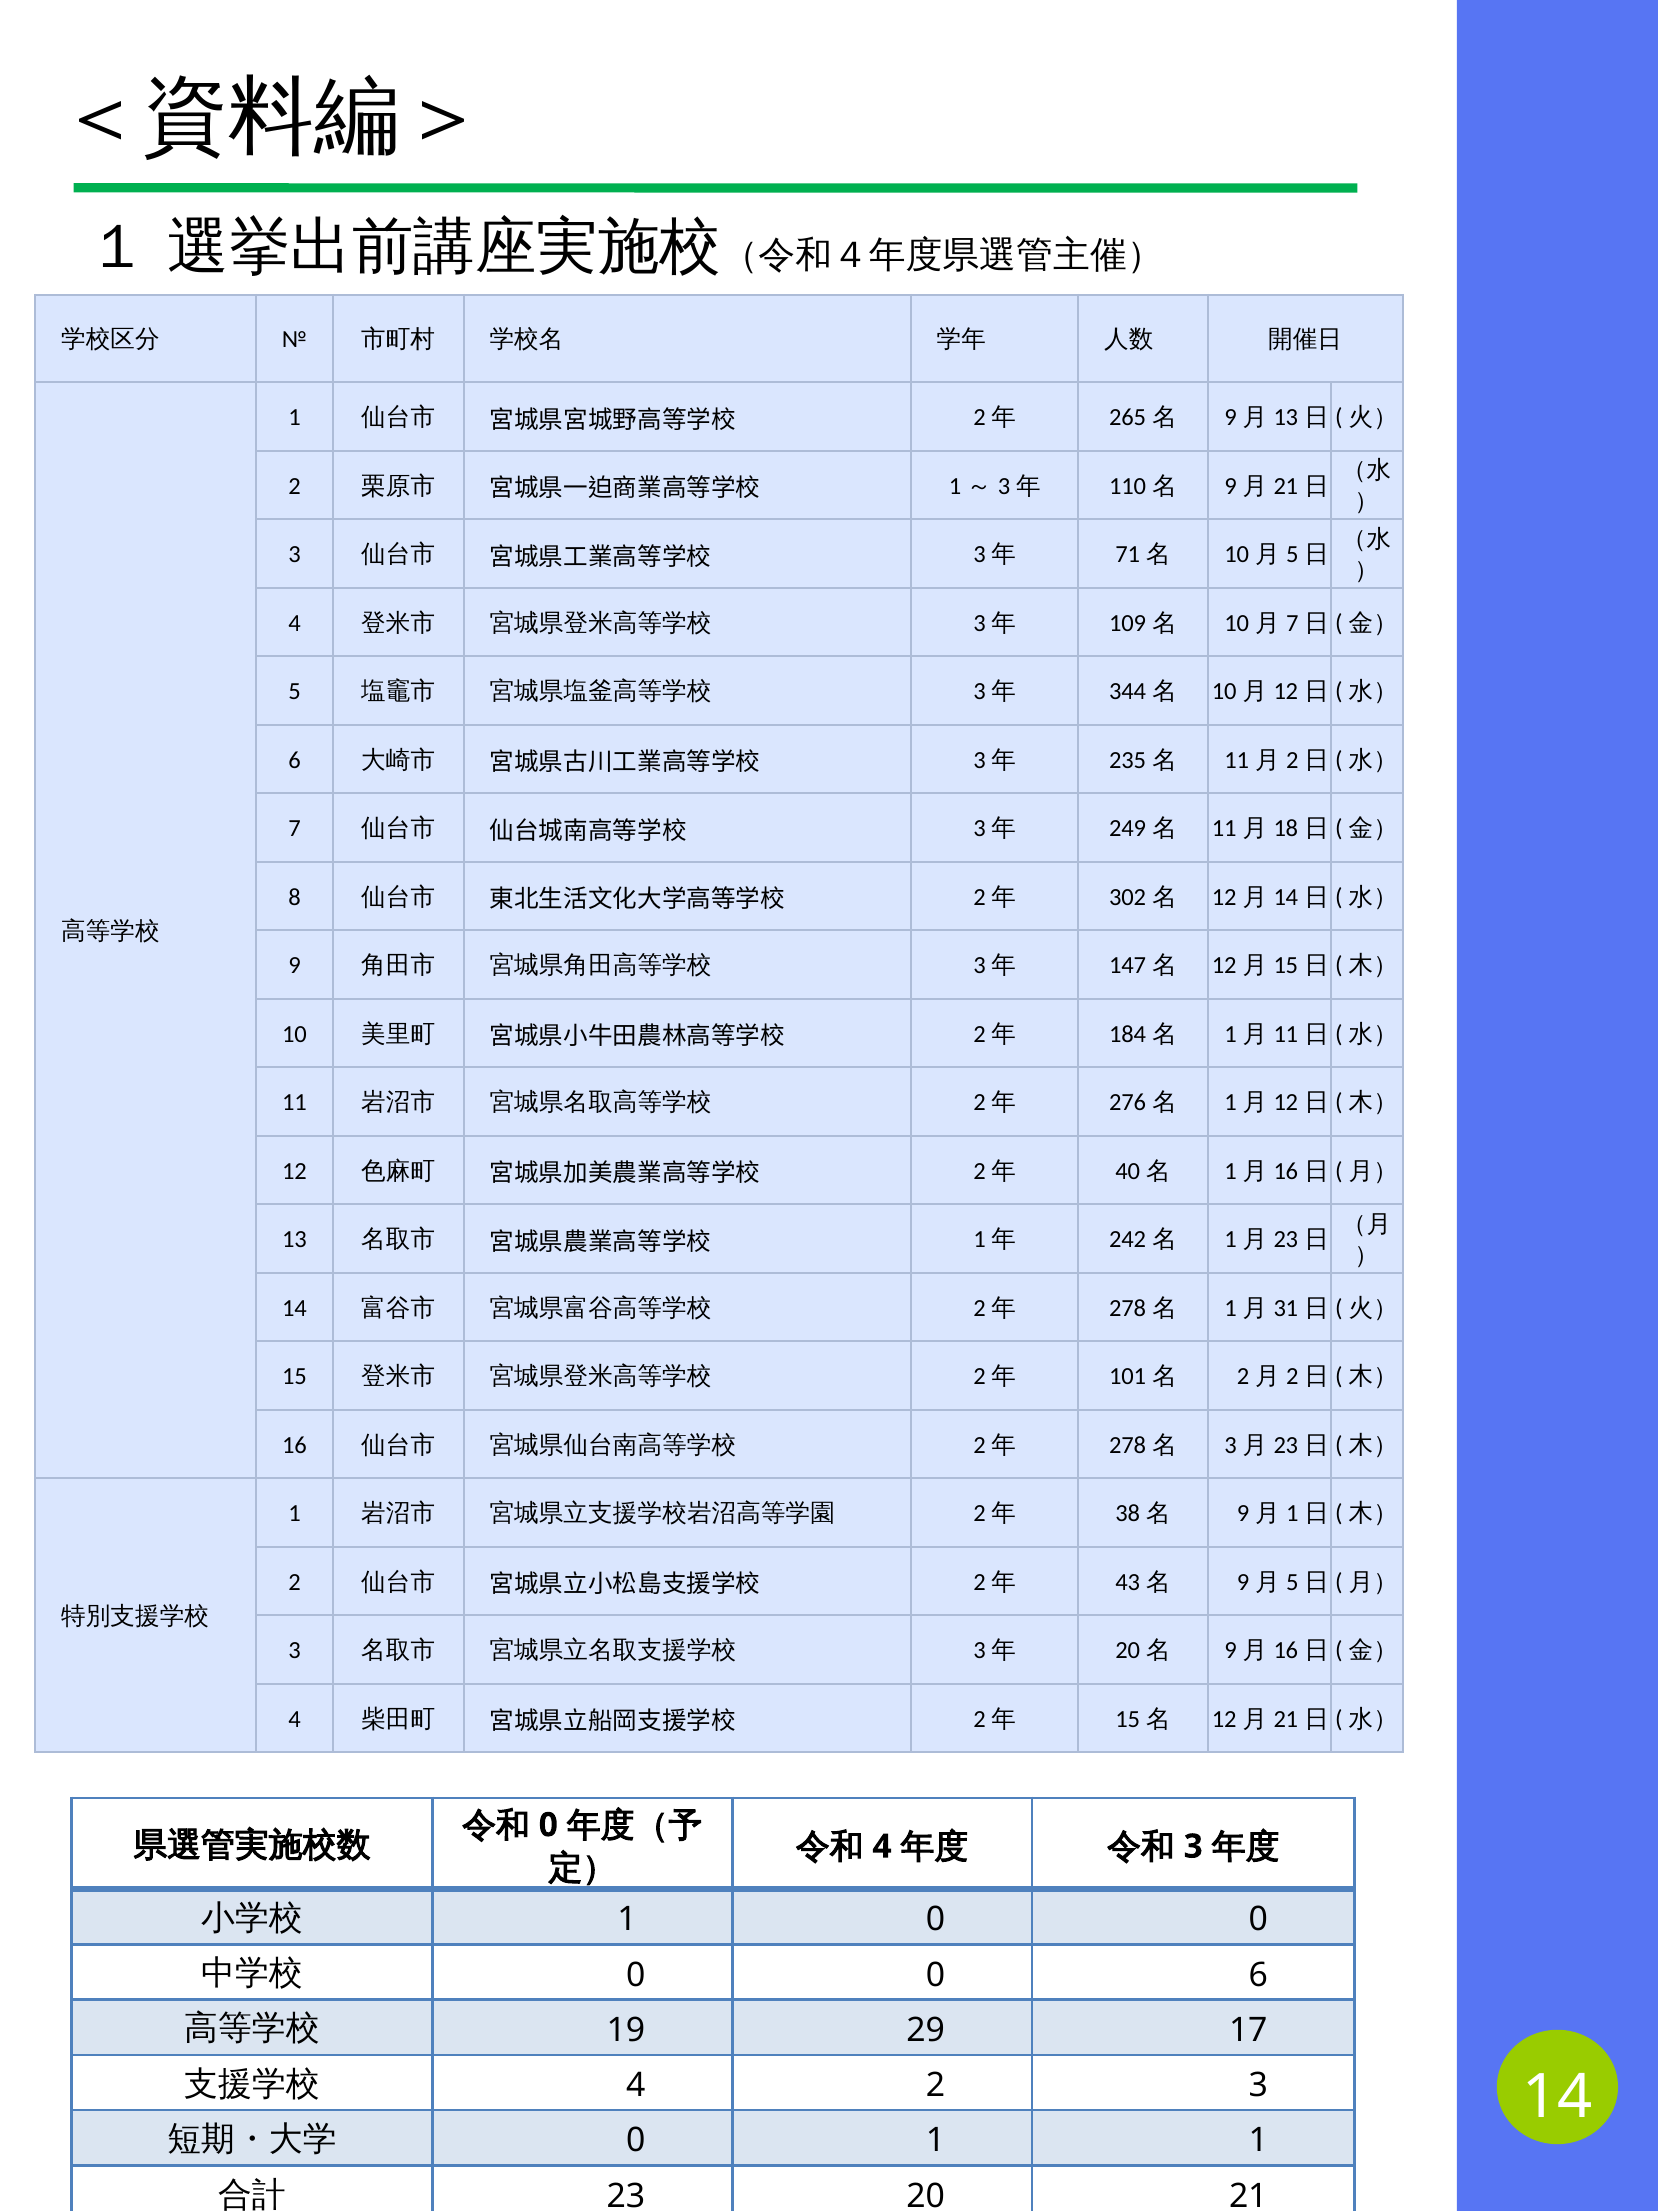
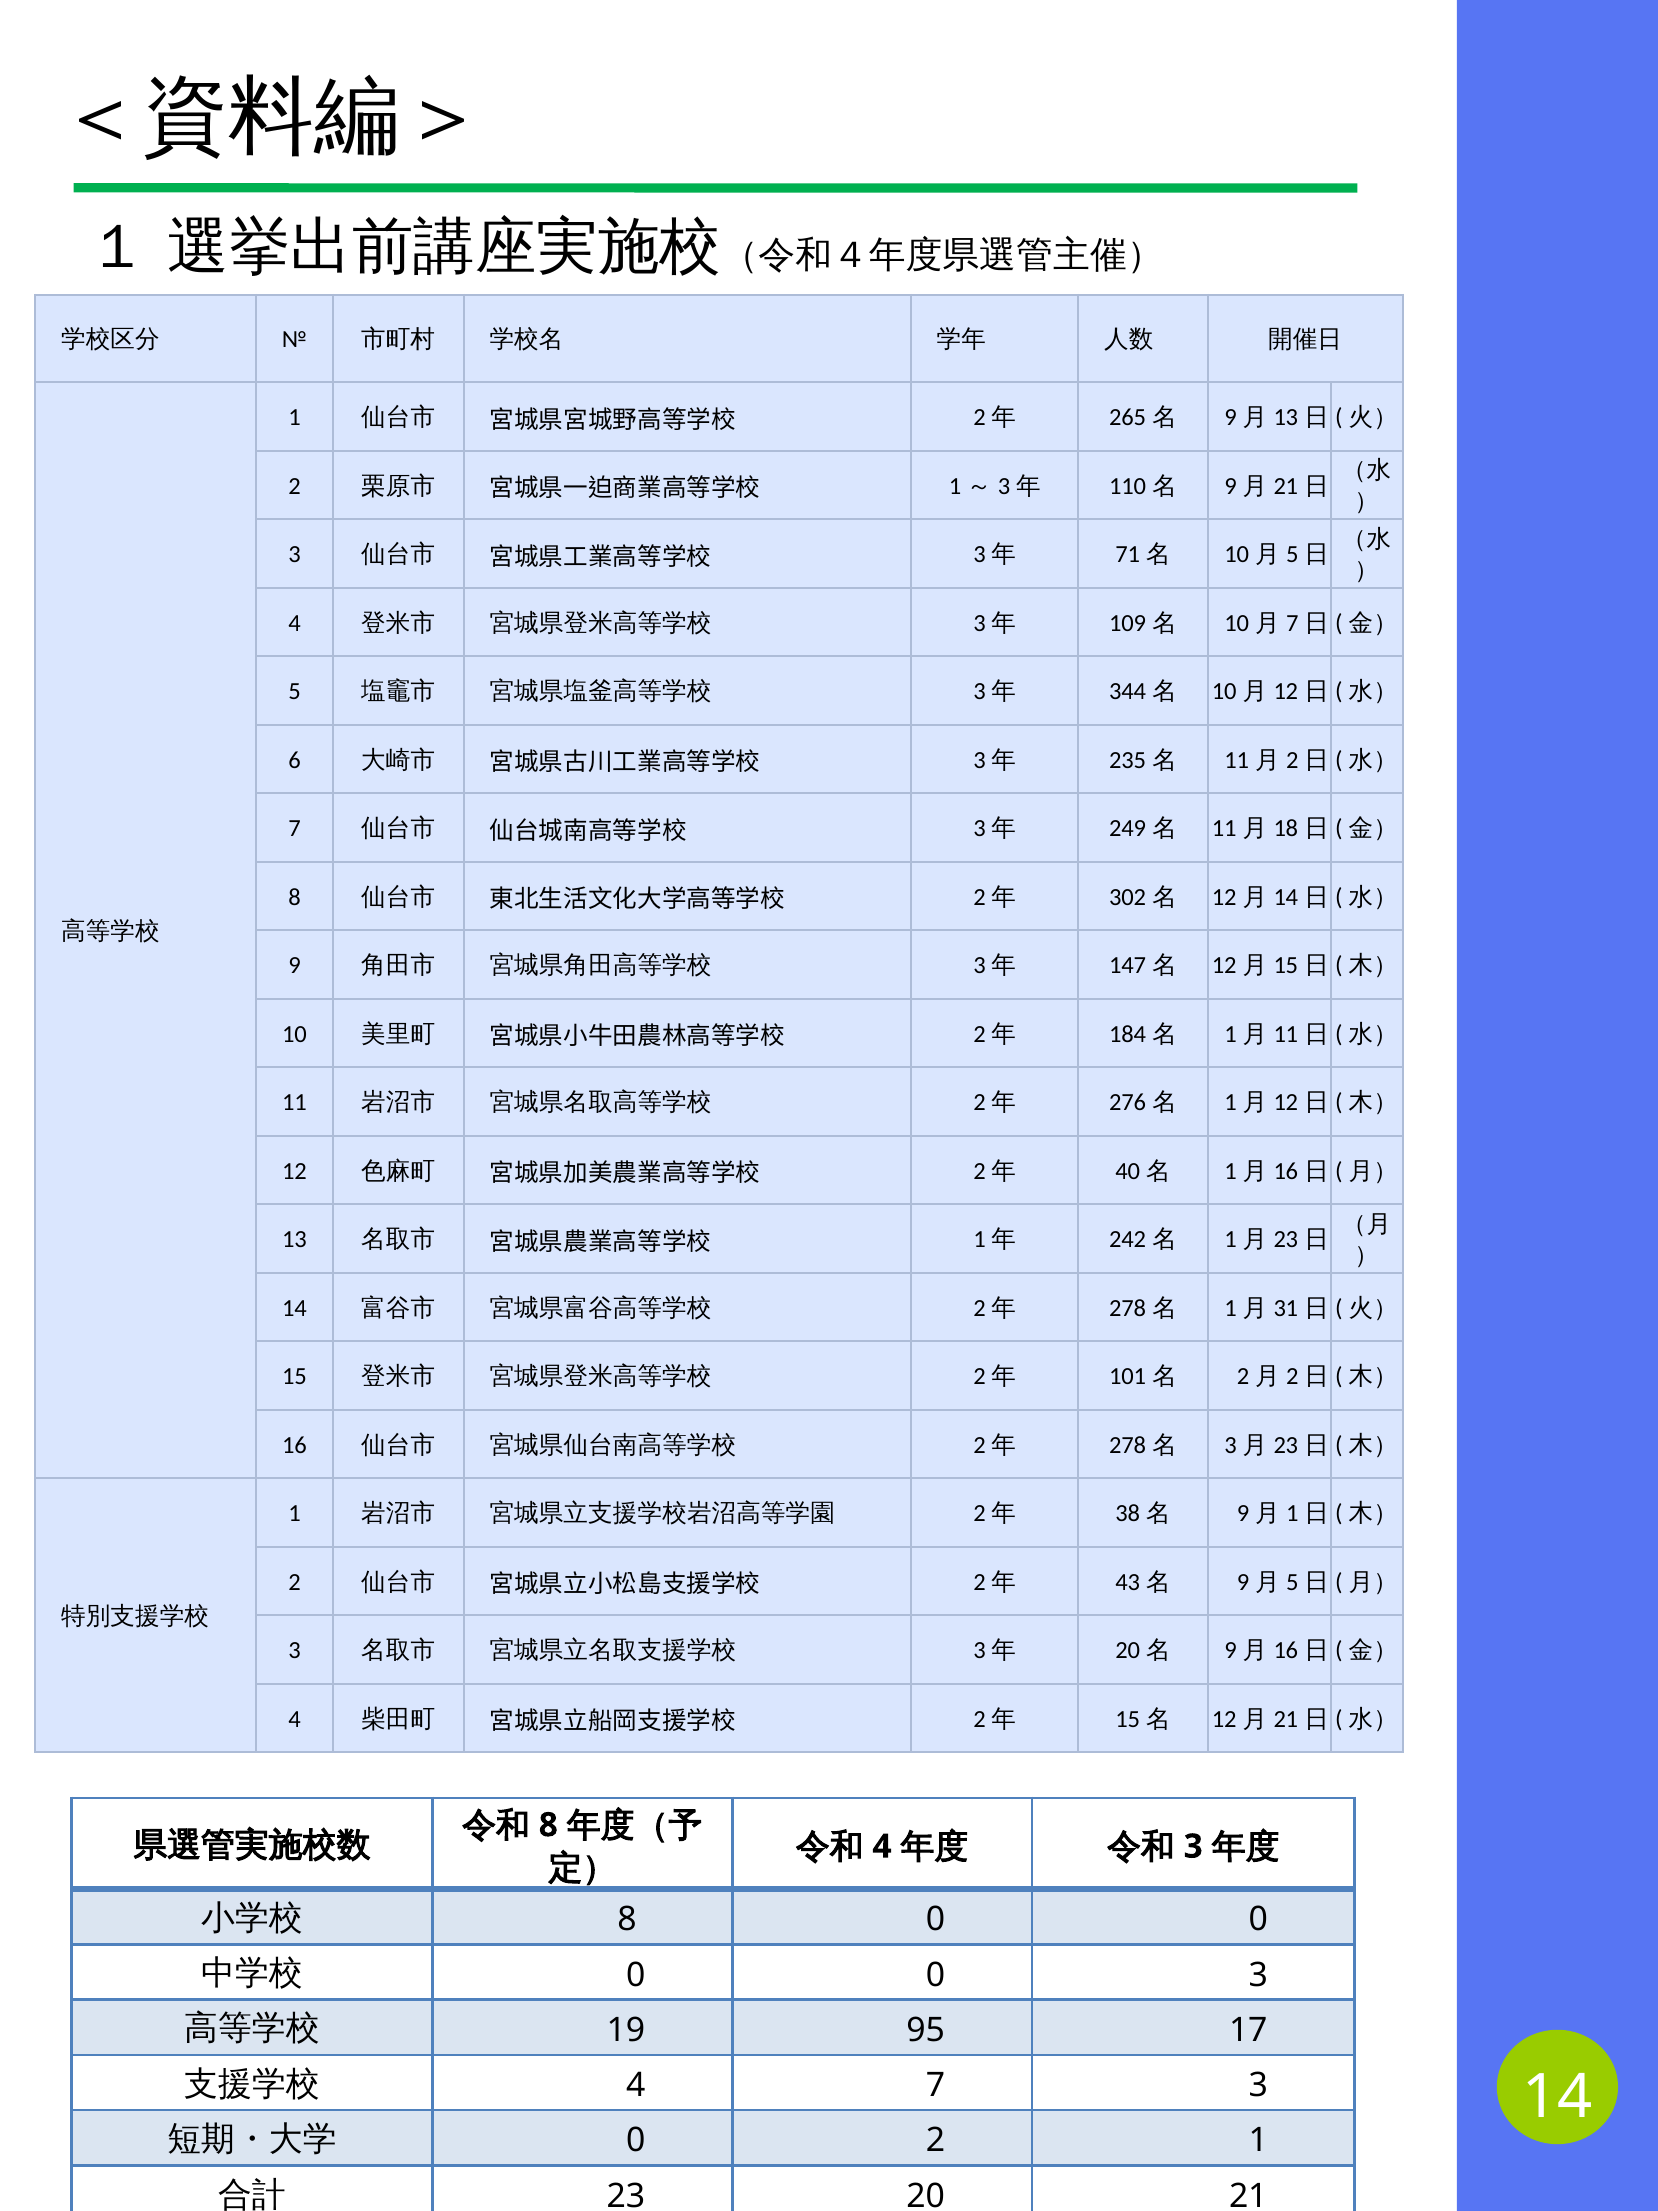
0 at (548, 1825): 0 -> 8
1 at (627, 1919): 1 -> 8
0 6: 6 -> 3
29: 29 -> 95
4 2: 2 -> 7
0 1: 1 -> 2
